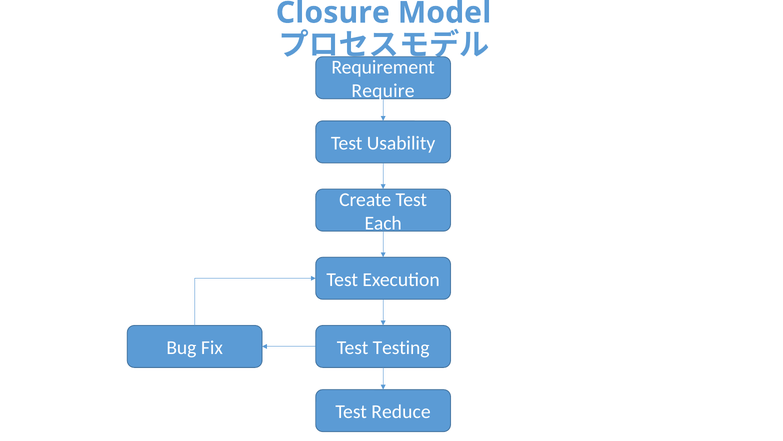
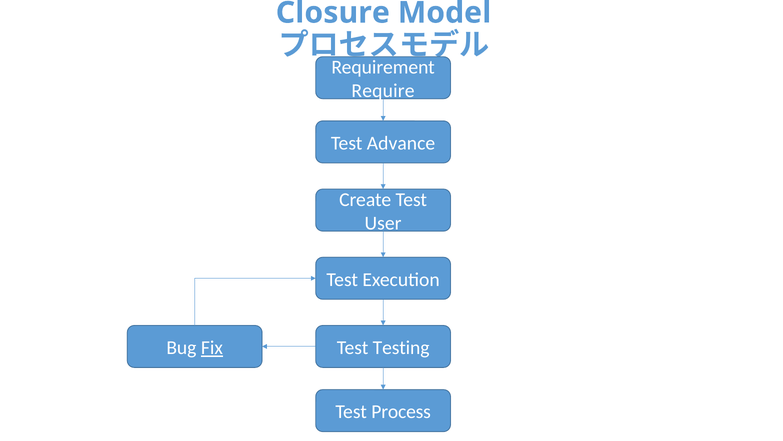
Usability: Usability -> Advance
Each: Each -> User
Fix underline: none -> present
Reduce: Reduce -> Process
